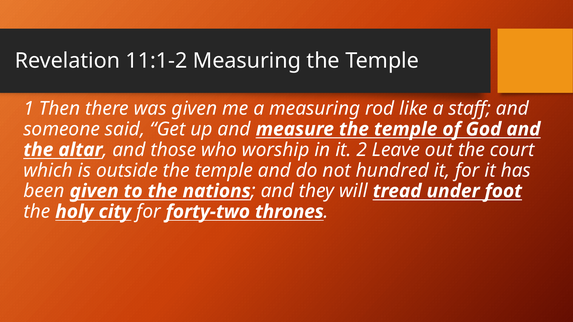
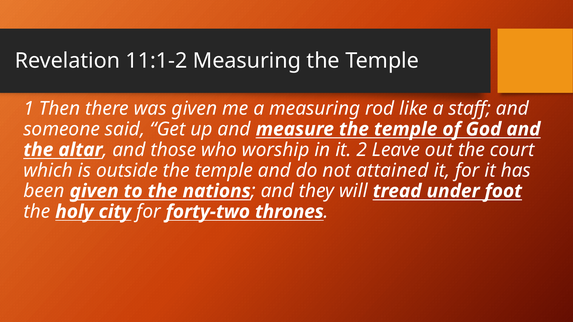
hundred: hundred -> attained
